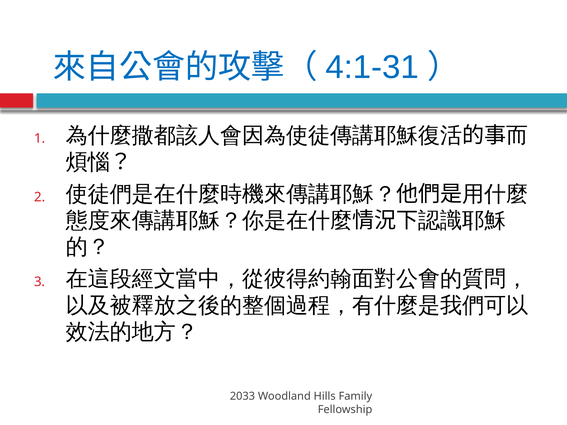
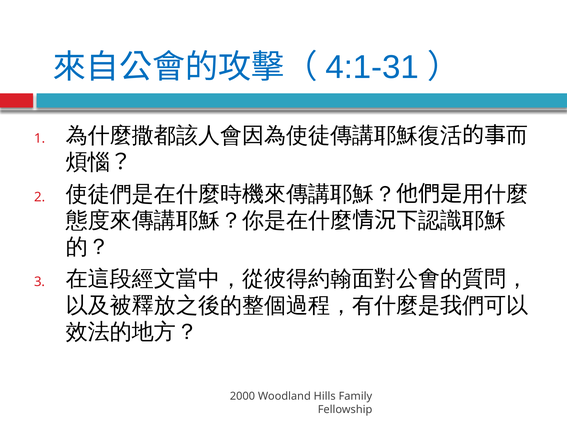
2033: 2033 -> 2000
